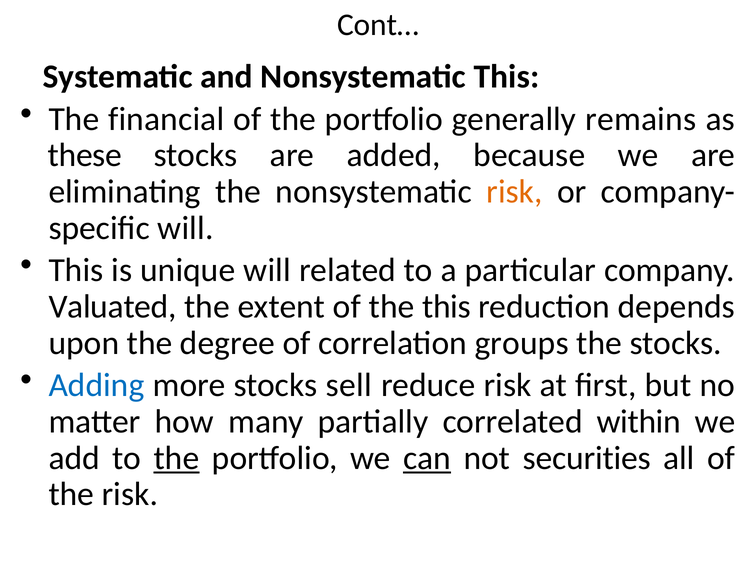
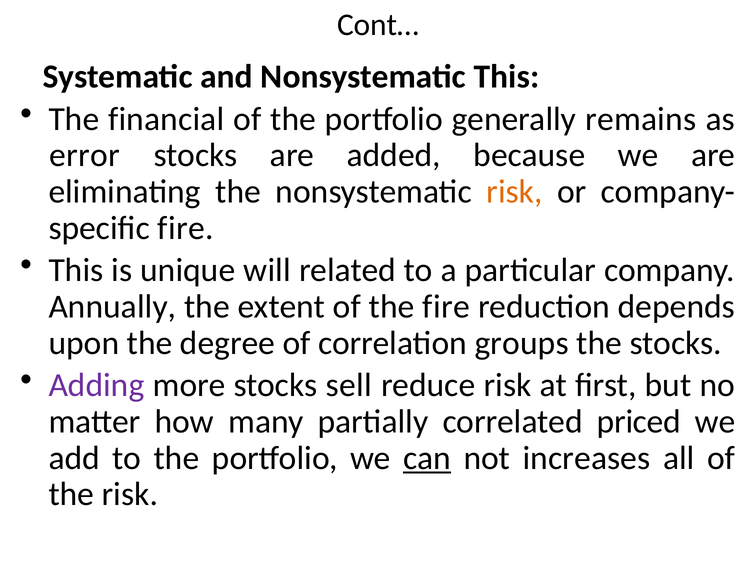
these: these -> error
will at (186, 228): will -> fire
Valuated: Valuated -> Annually
the this: this -> fire
Adding colour: blue -> purple
within: within -> priced
the at (176, 458) underline: present -> none
securities: securities -> increases
